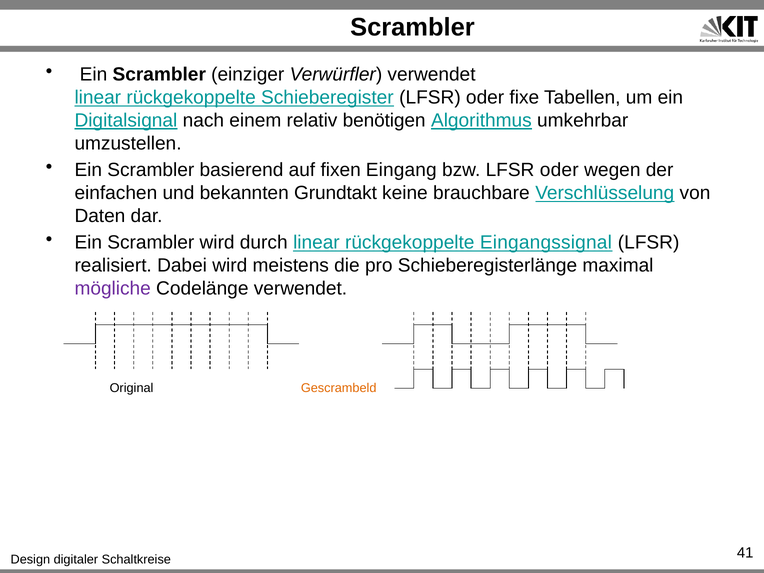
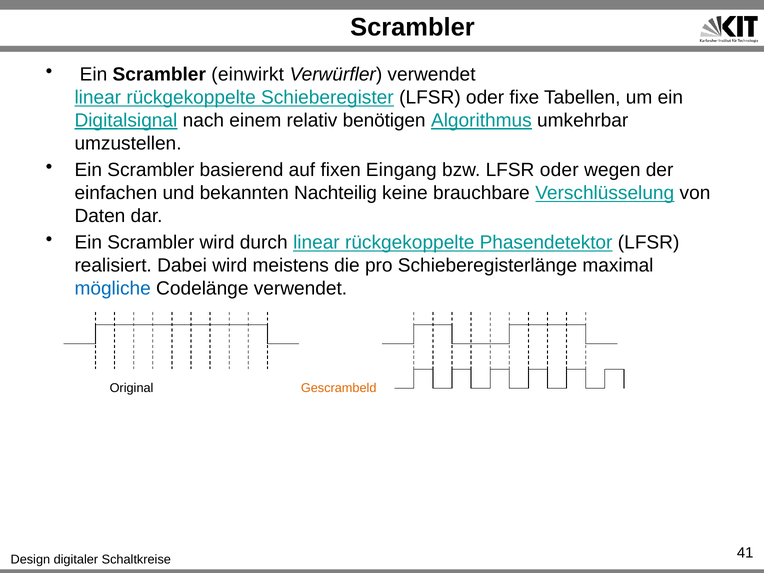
einziger: einziger -> einwirkt
Grundtakt: Grundtakt -> Nachteilig
Eingangssignal: Eingangssignal -> Phasendetektor
mögliche colour: purple -> blue
